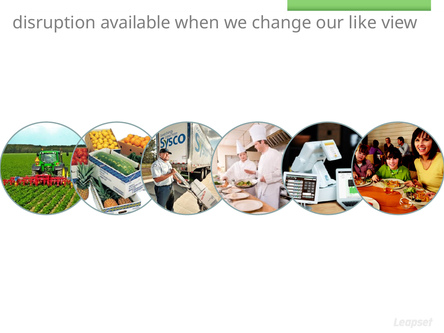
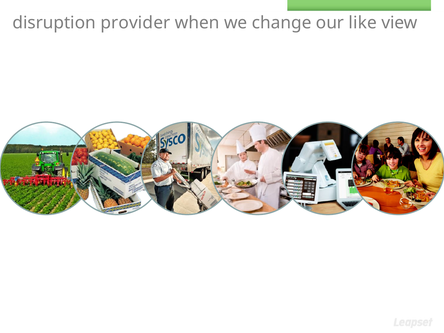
available: available -> provider
